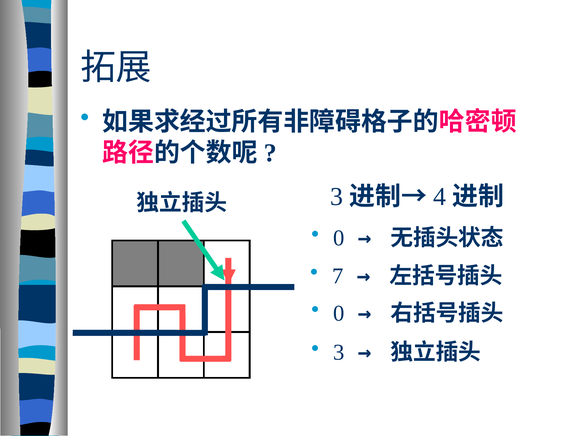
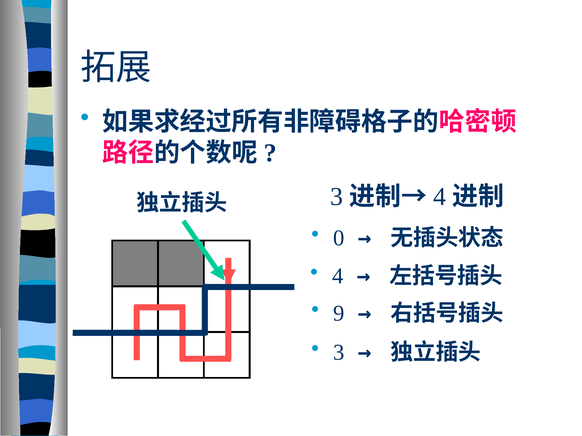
7 at (338, 276): 7 -> 4
0 at (339, 314): 0 -> 9
